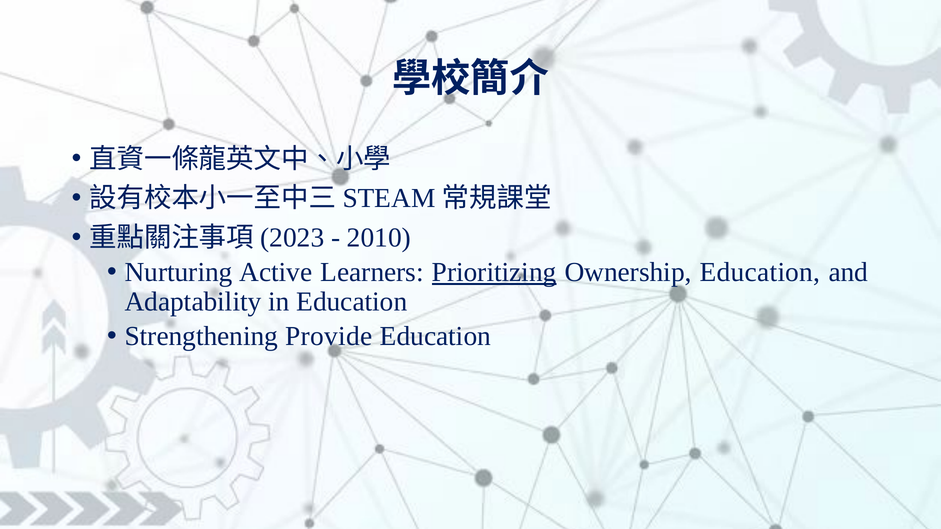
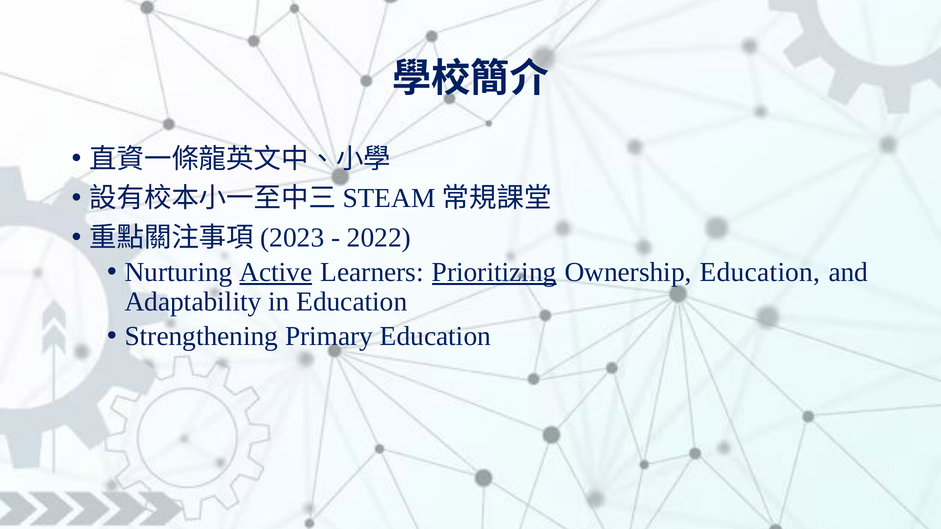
2010: 2010 -> 2022
Active underline: none -> present
Provide: Provide -> Primary
